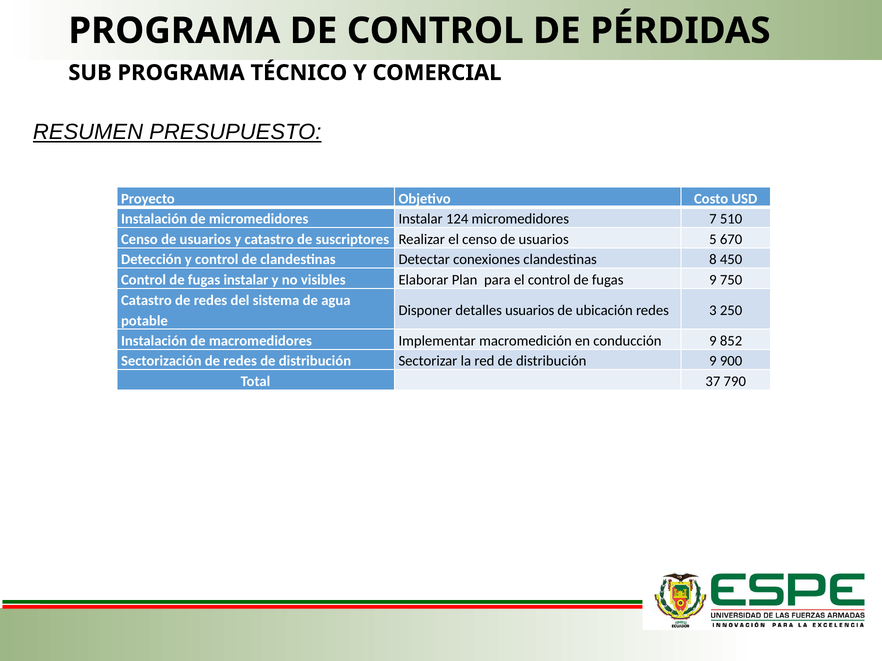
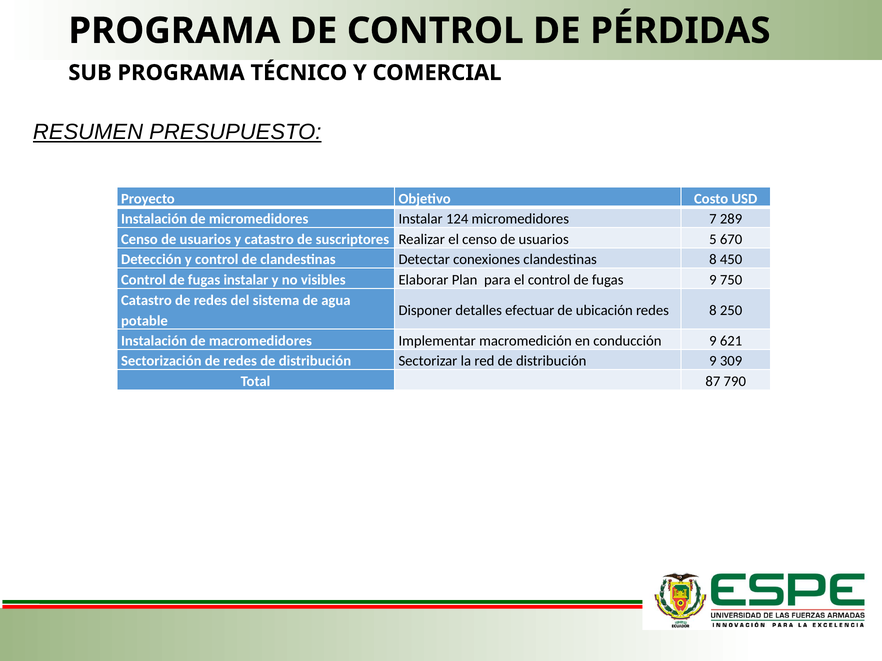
510: 510 -> 289
detalles usuarios: usuarios -> efectuar
redes 3: 3 -> 8
852: 852 -> 621
900: 900 -> 309
37: 37 -> 87
